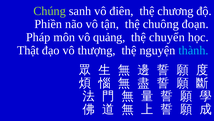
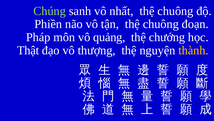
điên: điên -> nhất
chương at (175, 11): chương -> chuông
chuyển: chuyển -> chướng
thành colour: light blue -> yellow
